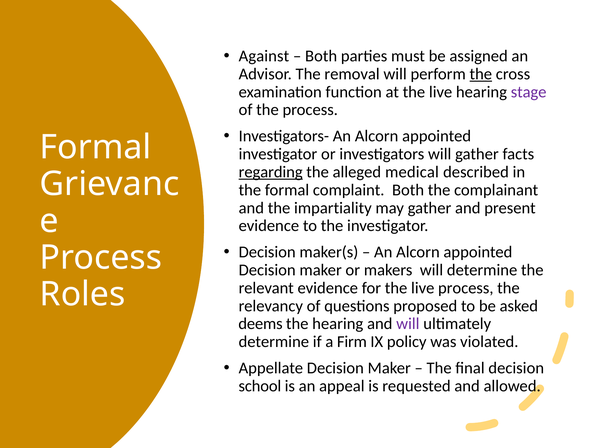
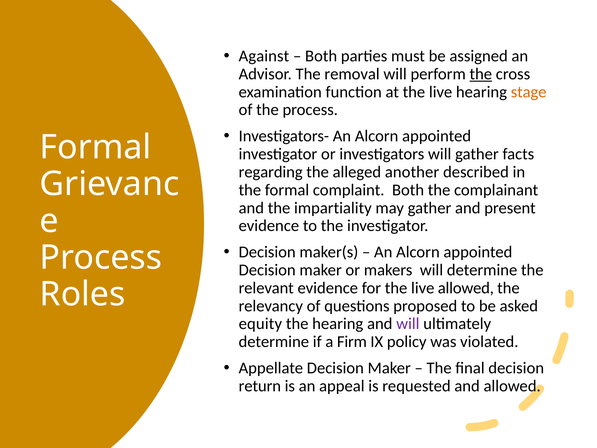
stage colour: purple -> orange
regarding underline: present -> none
medical: medical -> another
live process: process -> allowed
deems: deems -> equity
school: school -> return
